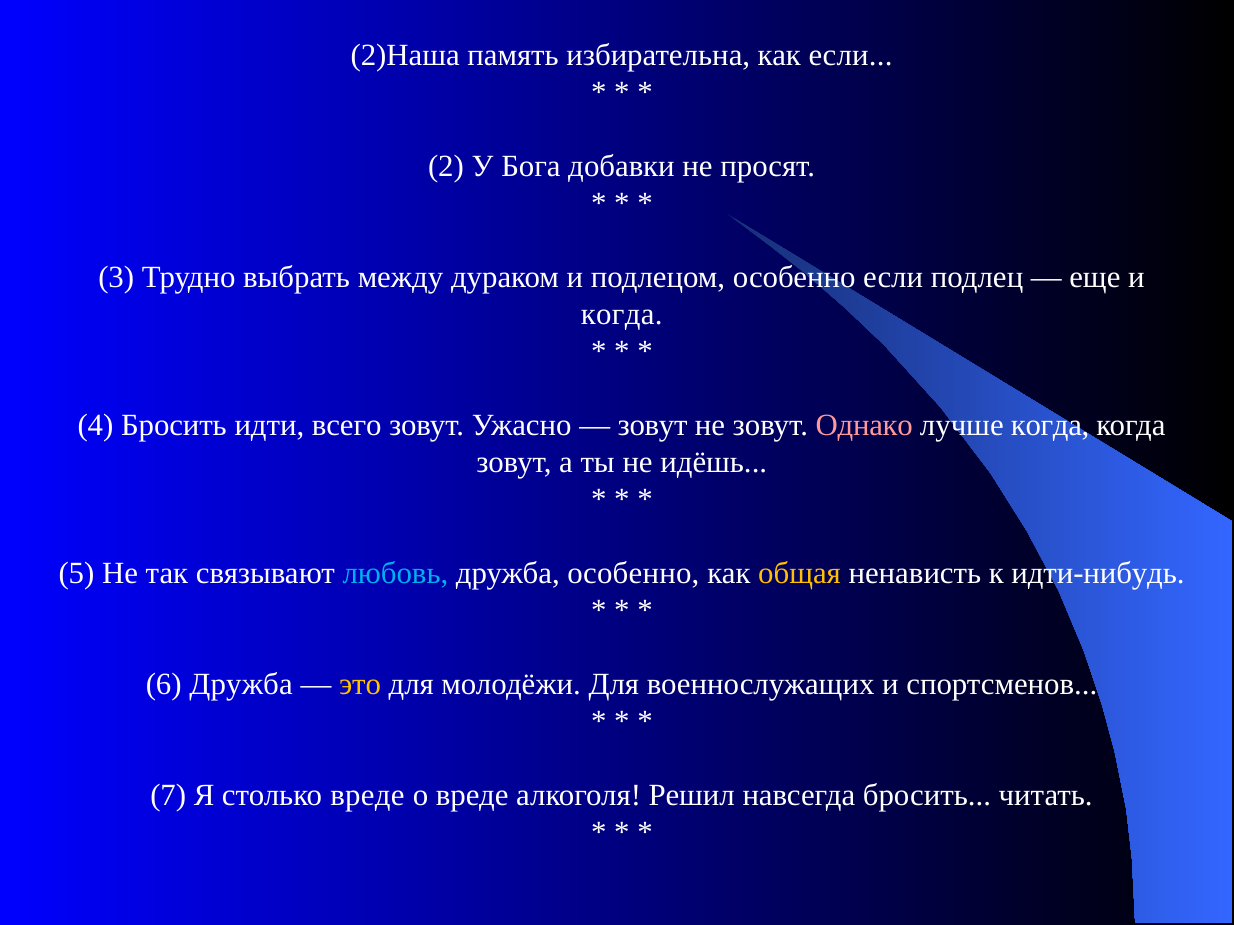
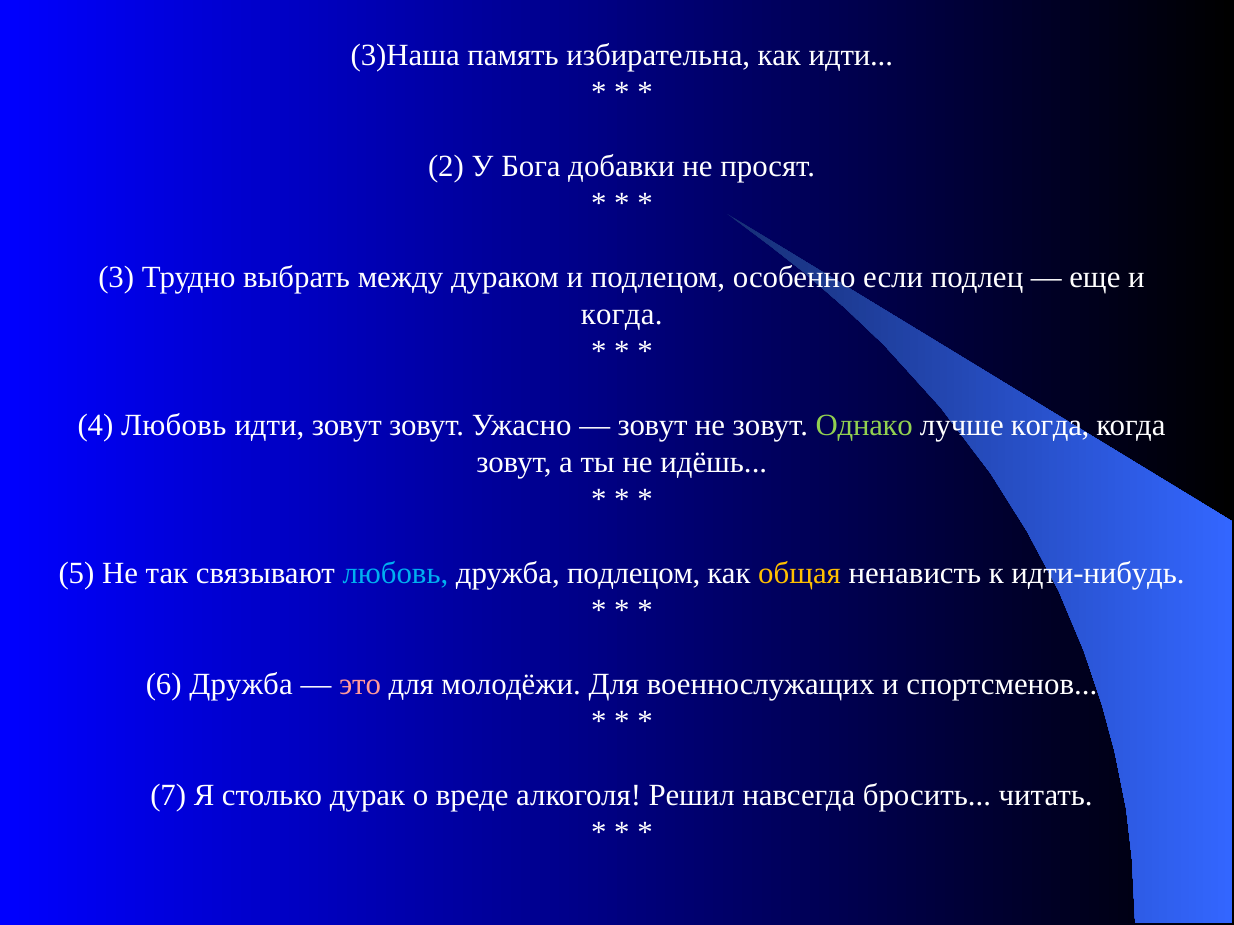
2)Наша: 2)Наша -> 3)Наша
как если: если -> идти
4 Бросить: Бросить -> Любовь
идти всего: всего -> зовут
Однако colour: pink -> light green
дружба особенно: особенно -> подлецом
это colour: yellow -> pink
столько вреде: вреде -> дурак
